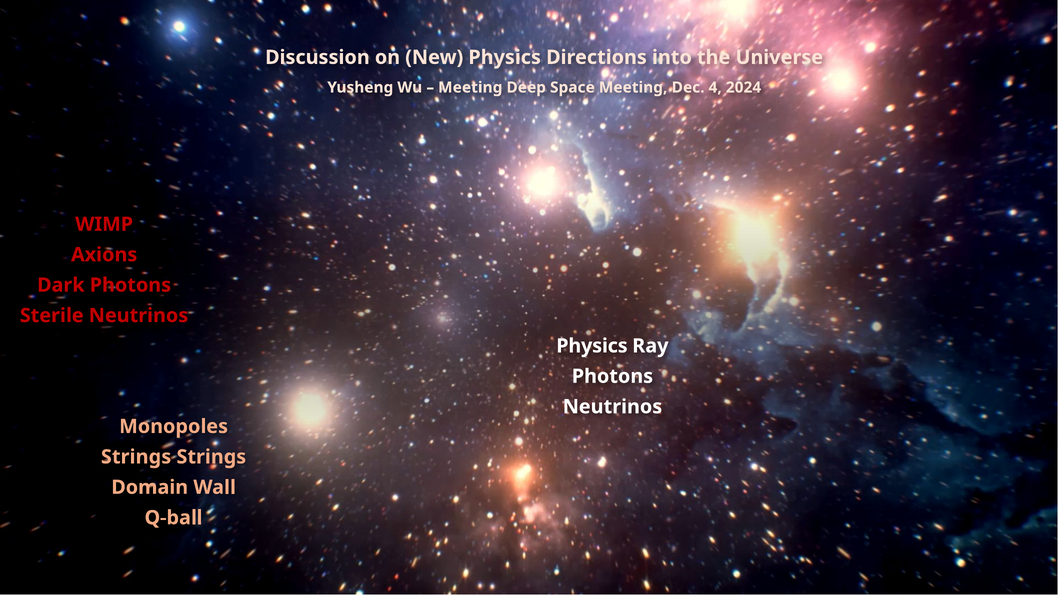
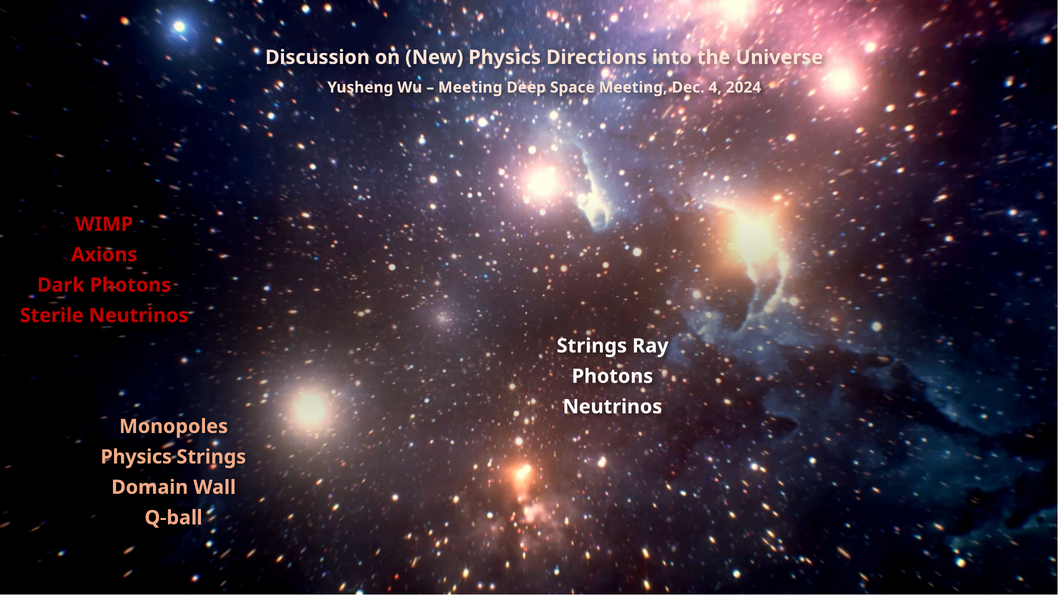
Physics at (592, 346): Physics -> Strings
Strings at (136, 457): Strings -> Physics
